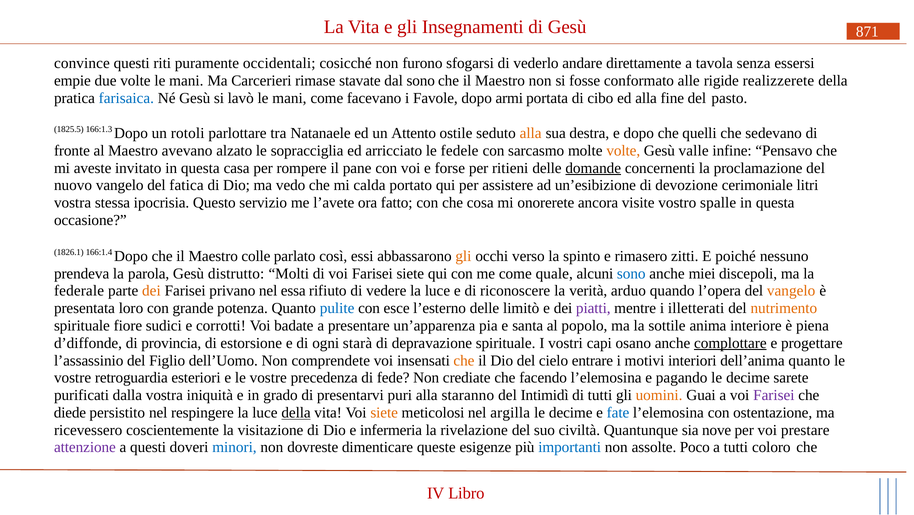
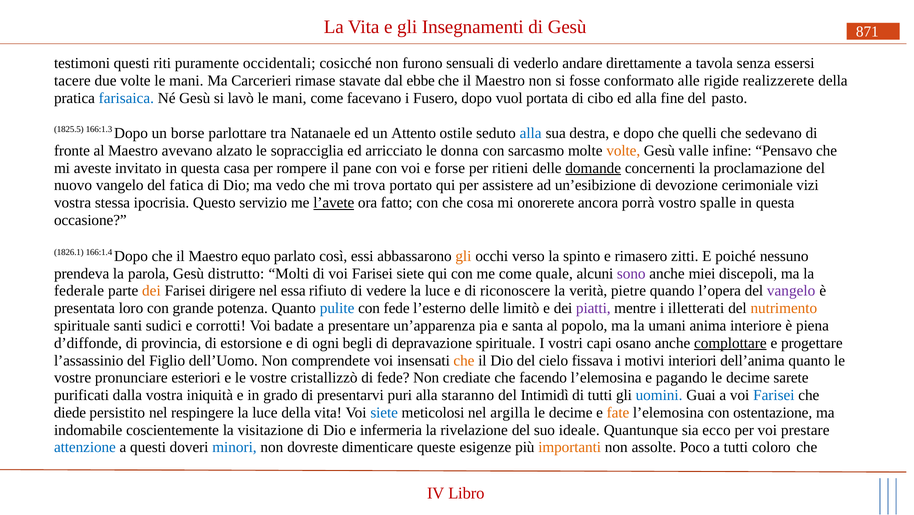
convince: convince -> testimoni
sfogarsi: sfogarsi -> sensuali
empie: empie -> tacere
dal sono: sono -> ebbe
Favole: Favole -> Fusero
armi: armi -> vuol
rotoli: rotoli -> borse
alla at (531, 133) colour: orange -> blue
fedele: fedele -> donna
calda: calda -> trova
litri: litri -> vizi
l’avete underline: none -> present
visite: visite -> porrà
colle: colle -> equo
sono at (631, 273) colour: blue -> purple
privano: privano -> dirigere
arduo: arduo -> pietre
vangelo at (791, 291) colour: orange -> purple
con esce: esce -> fede
fiore: fiore -> santi
sottile: sottile -> umani
starà: starà -> begli
entrare: entrare -> fissava
retroguardia: retroguardia -> pronunciare
precedenza: precedenza -> cristallizzò
uomini colour: orange -> blue
Farisei at (774, 395) colour: purple -> blue
della at (296, 412) underline: present -> none
siete at (384, 412) colour: orange -> blue
fate colour: blue -> orange
ricevessero: ricevessero -> indomabile
civiltà: civiltà -> ideale
nove: nove -> ecco
attenzione colour: purple -> blue
importanti colour: blue -> orange
